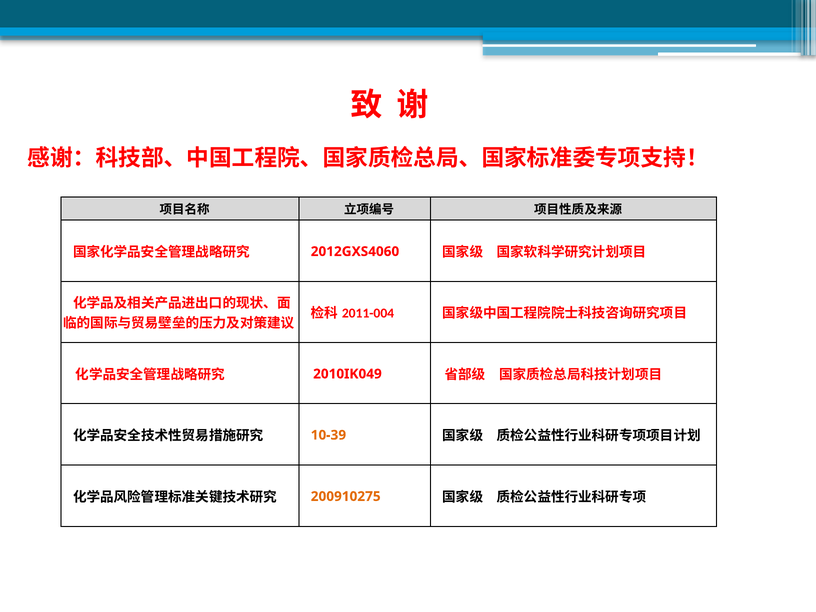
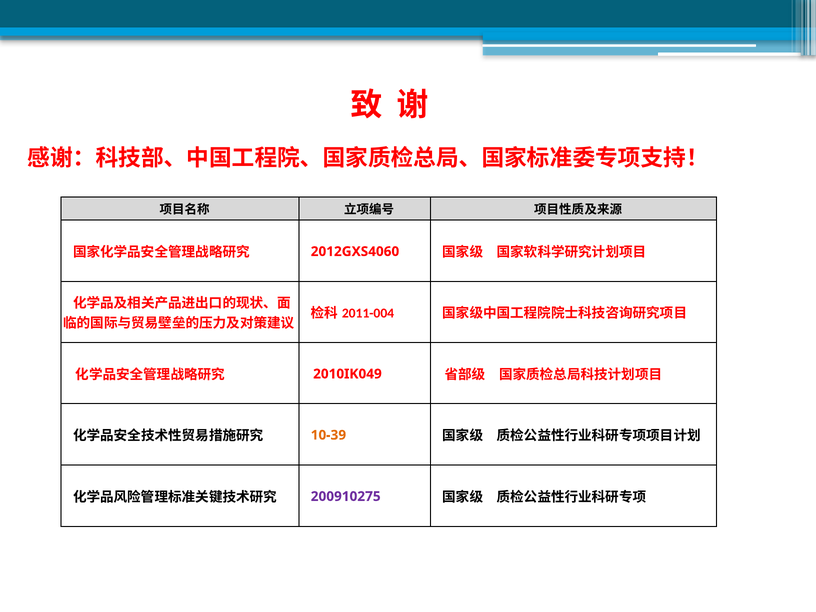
200910275 colour: orange -> purple
